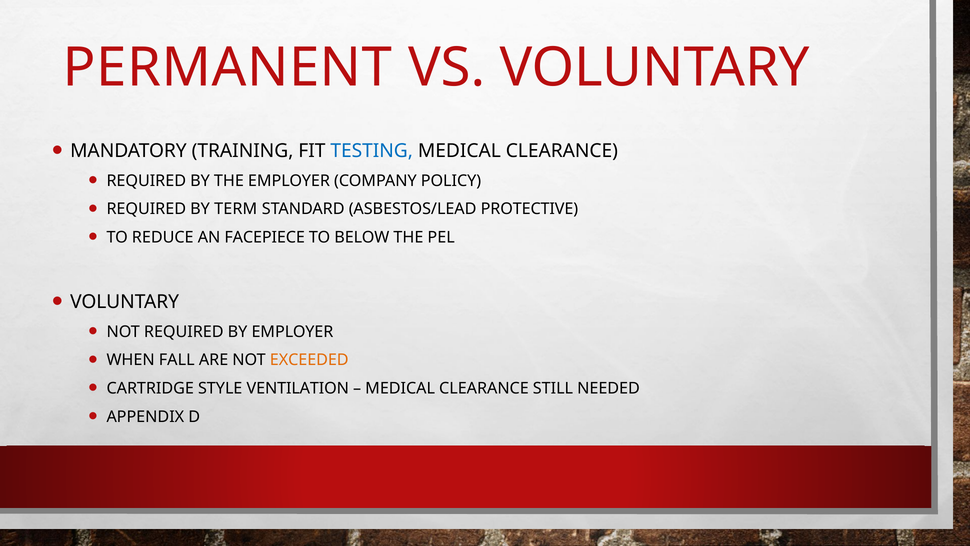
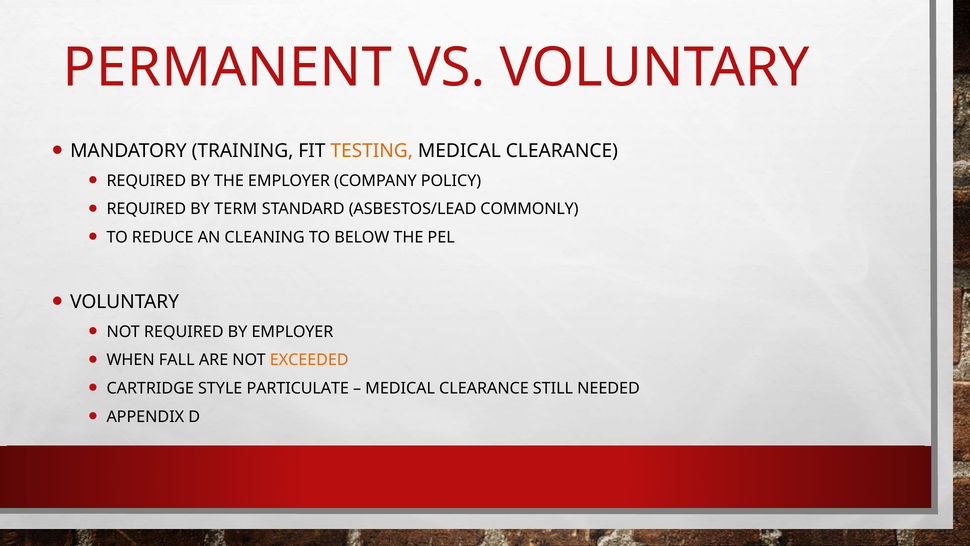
TESTING colour: blue -> orange
PROTECTIVE: PROTECTIVE -> COMMONLY
FACEPIECE: FACEPIECE -> CLEANING
VENTILATION: VENTILATION -> PARTICULATE
